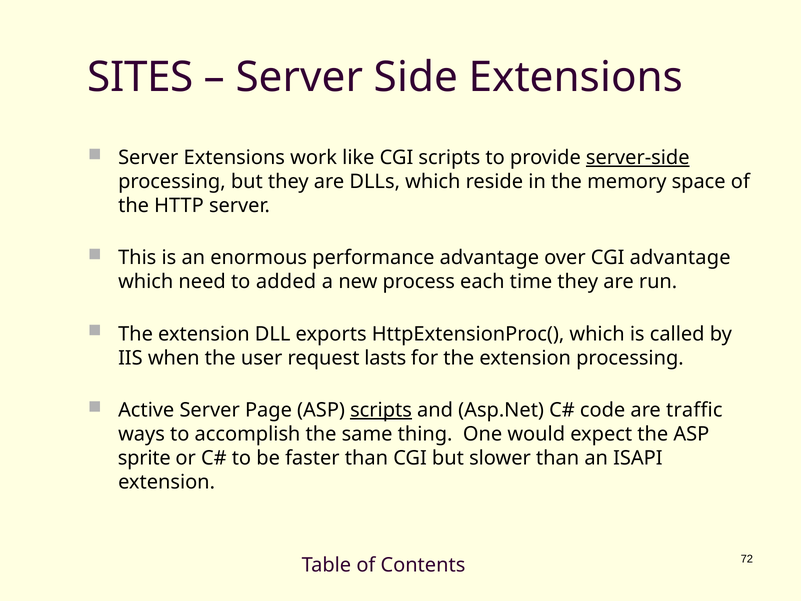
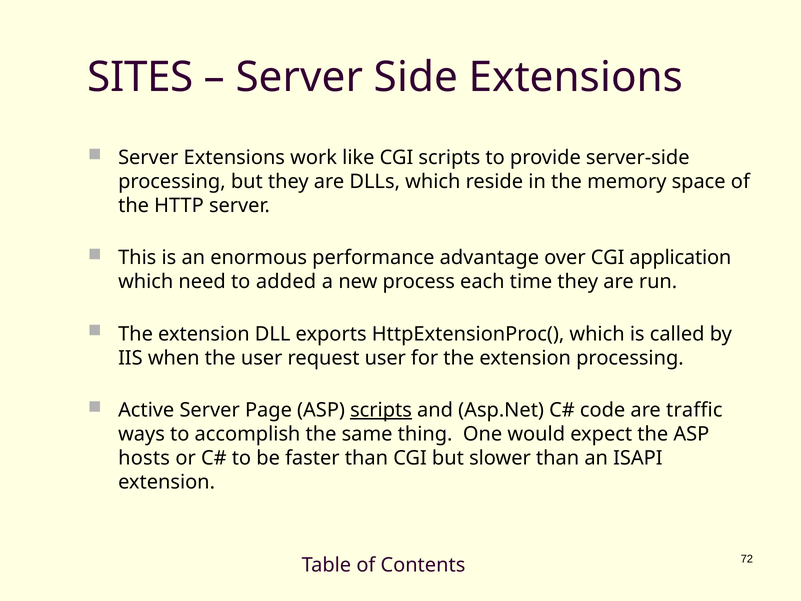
server-side underline: present -> none
CGI advantage: advantage -> application
request lasts: lasts -> user
sprite: sprite -> hosts
